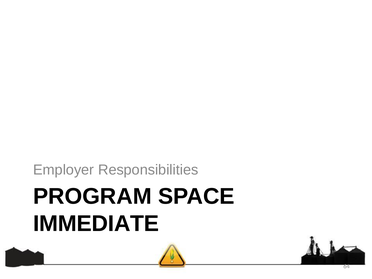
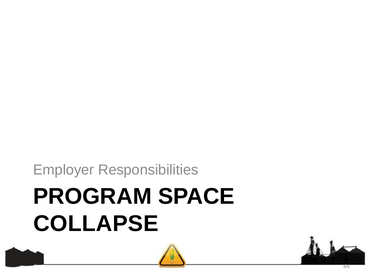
IMMEDIATE: IMMEDIATE -> COLLAPSE
